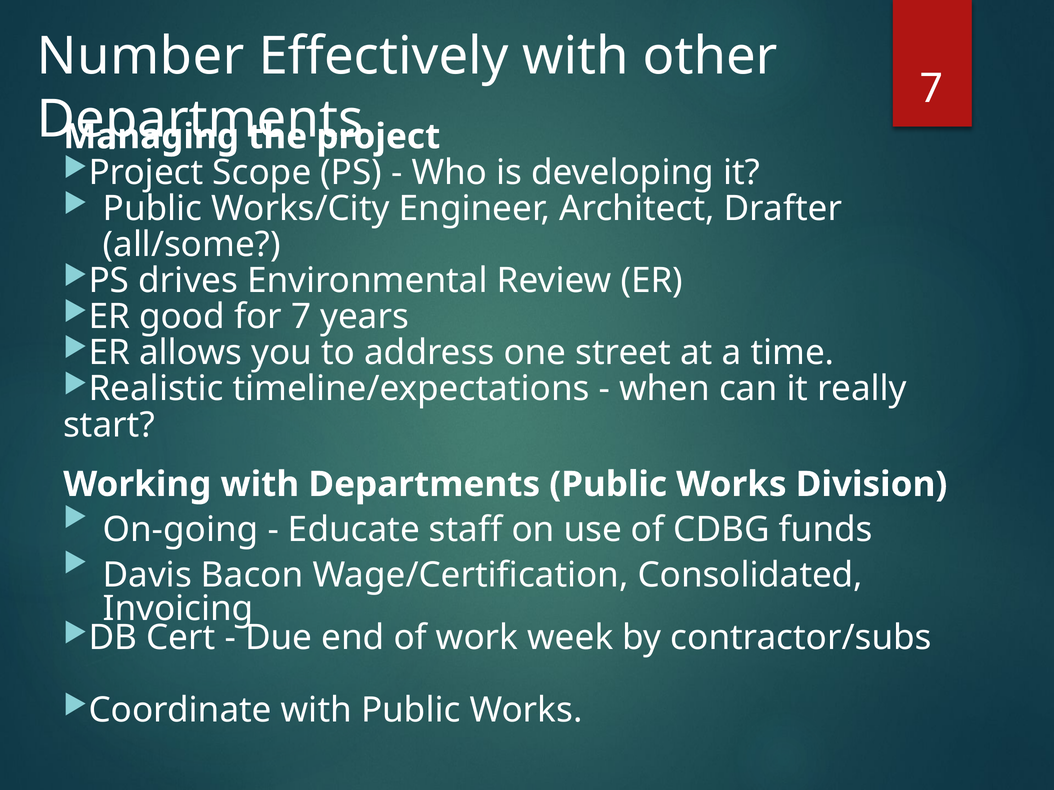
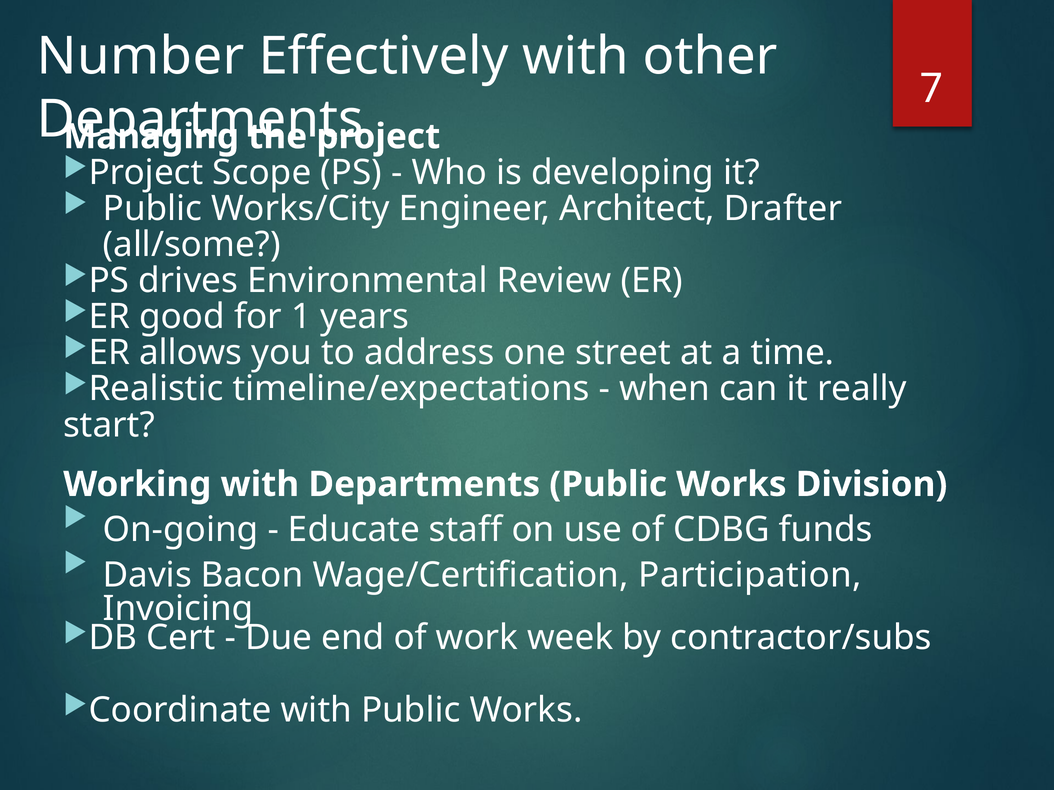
for 7: 7 -> 1
Consolidated: Consolidated -> Participation
